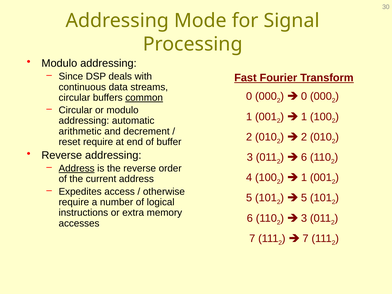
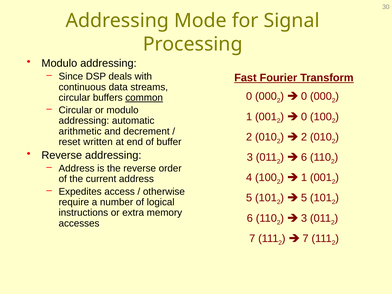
1 at (304, 117): 1 -> 0
reset require: require -> written
Address at (77, 168) underline: present -> none
